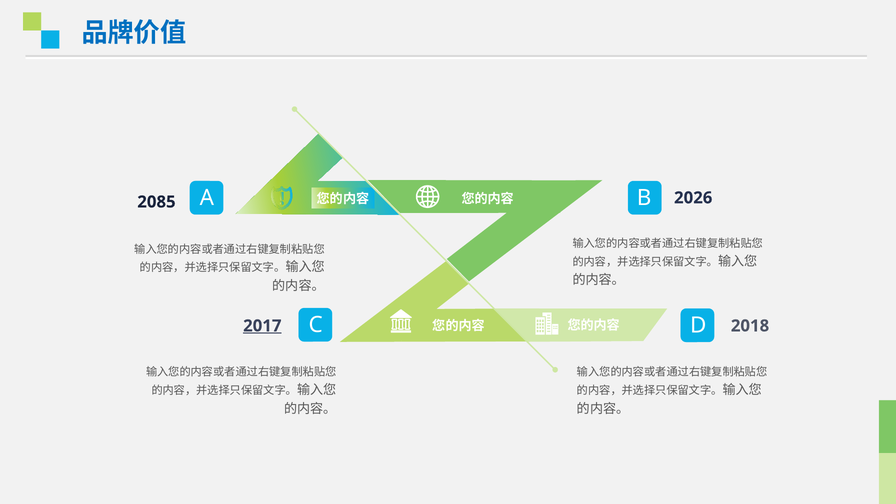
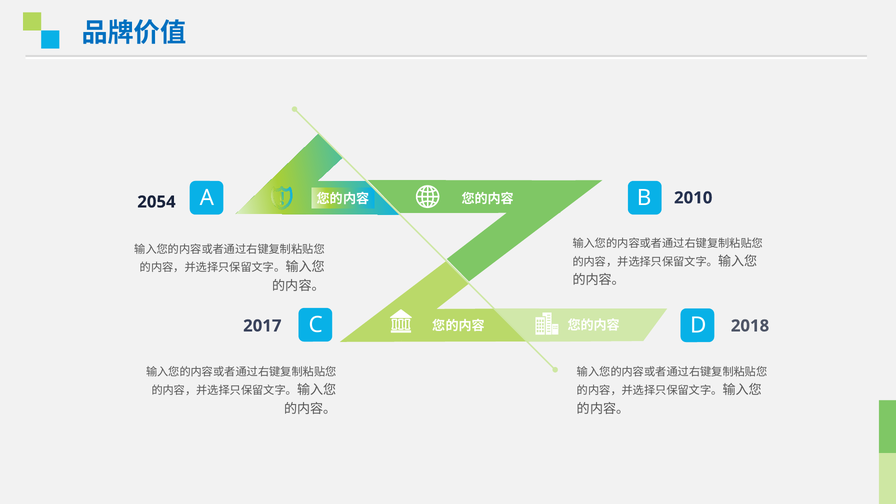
2026: 2026 -> 2010
2085: 2085 -> 2054
2017 underline: present -> none
